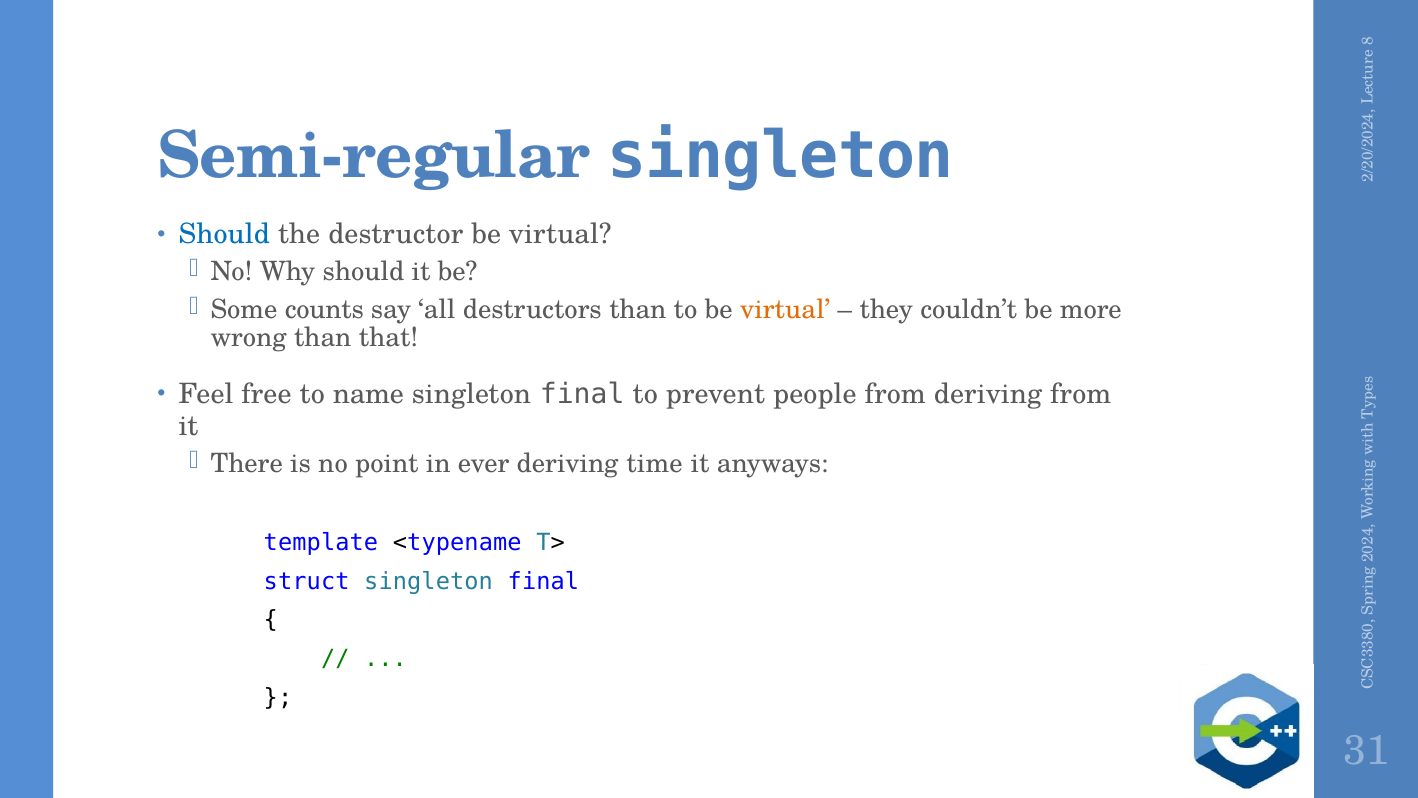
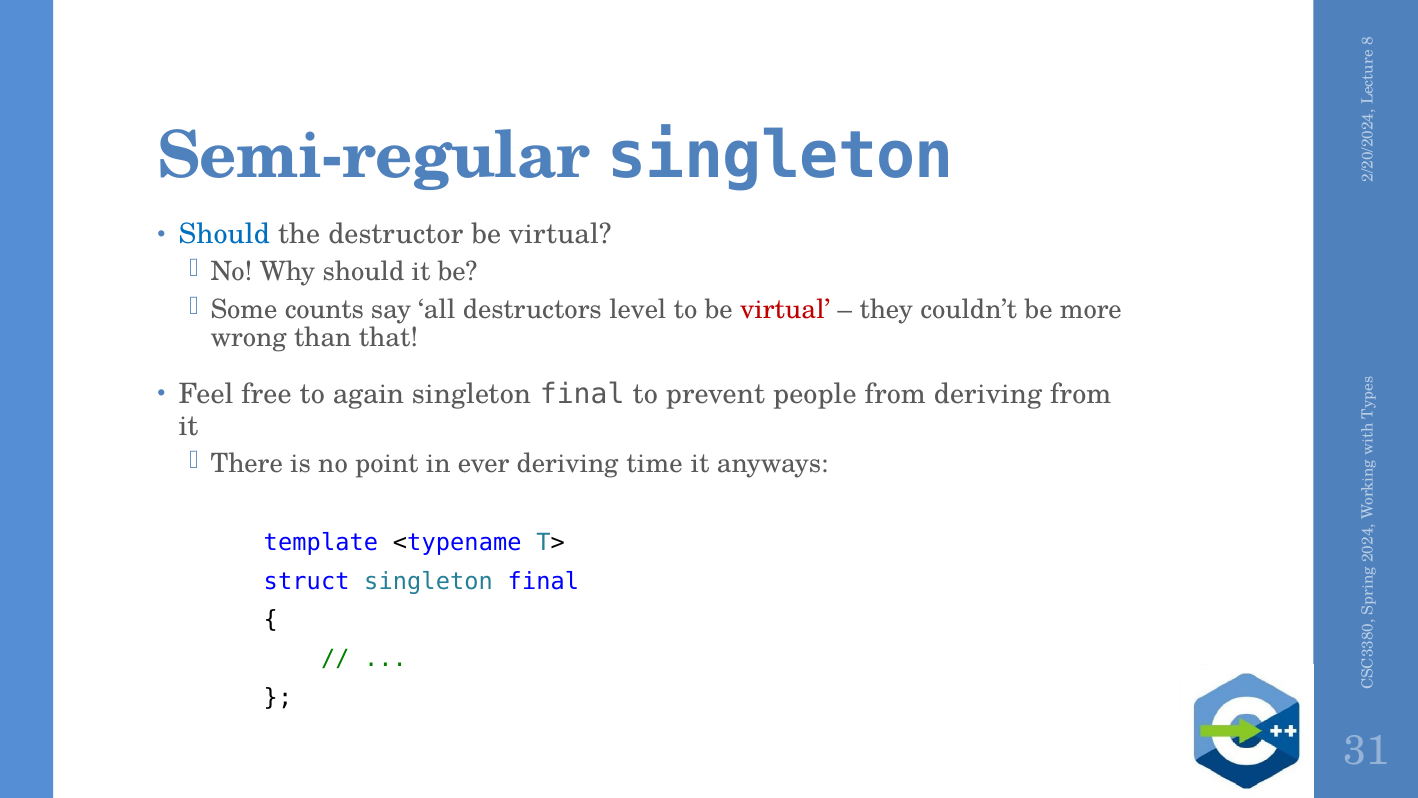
destructors than: than -> level
virtual at (785, 309) colour: orange -> red
name: name -> again
